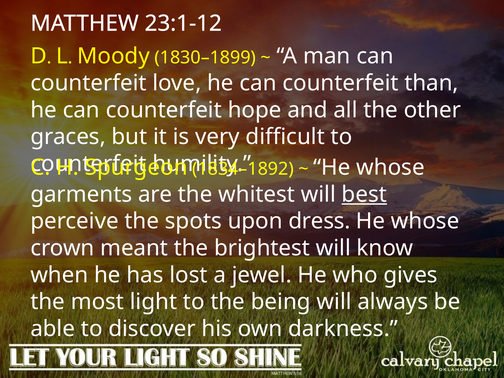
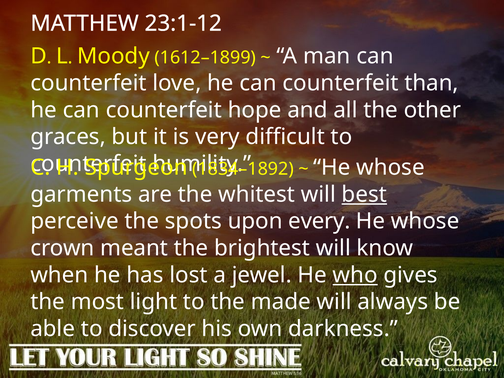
1830–1899: 1830–1899 -> 1612–1899
dress: dress -> every
who underline: none -> present
being: being -> made
